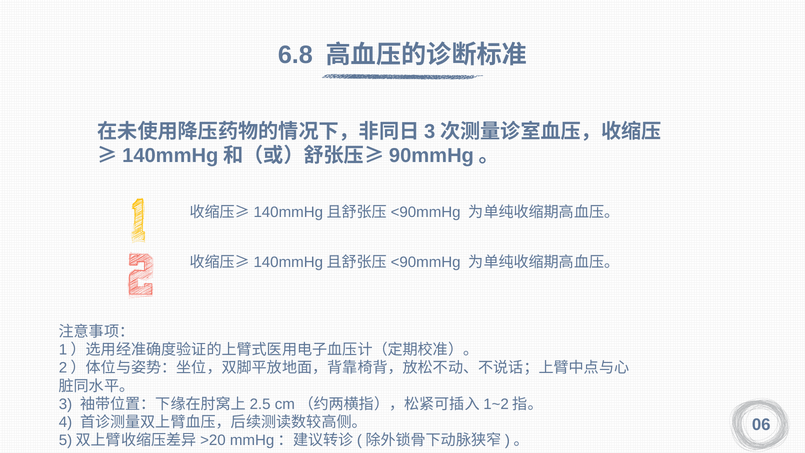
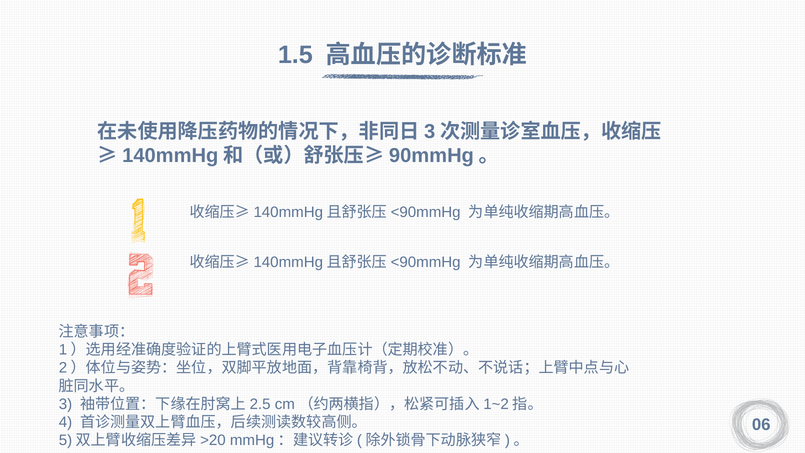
6.8: 6.8 -> 1.5
